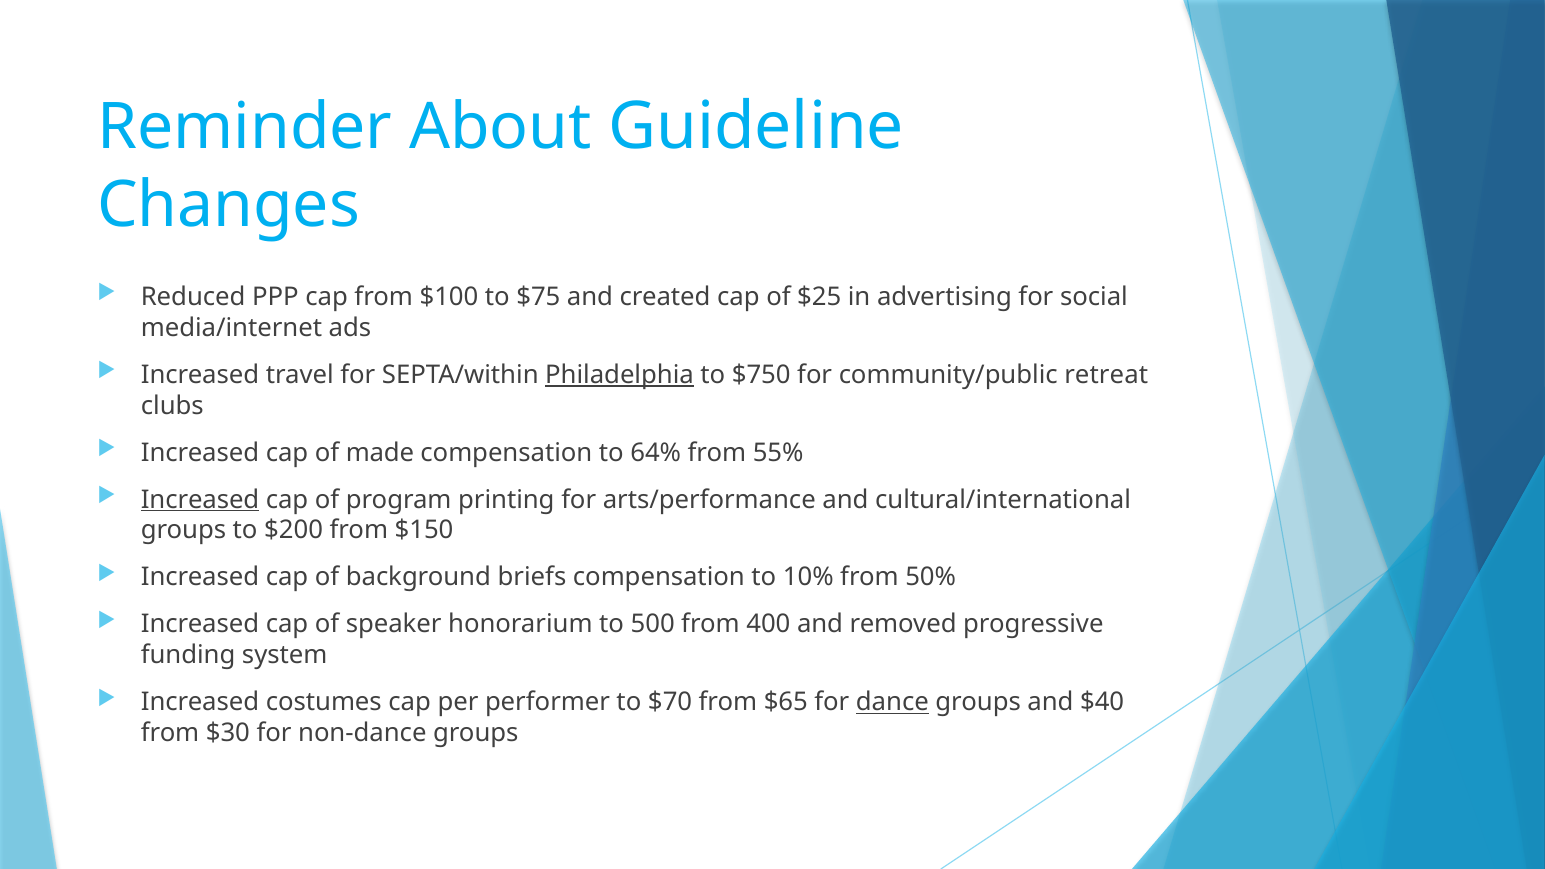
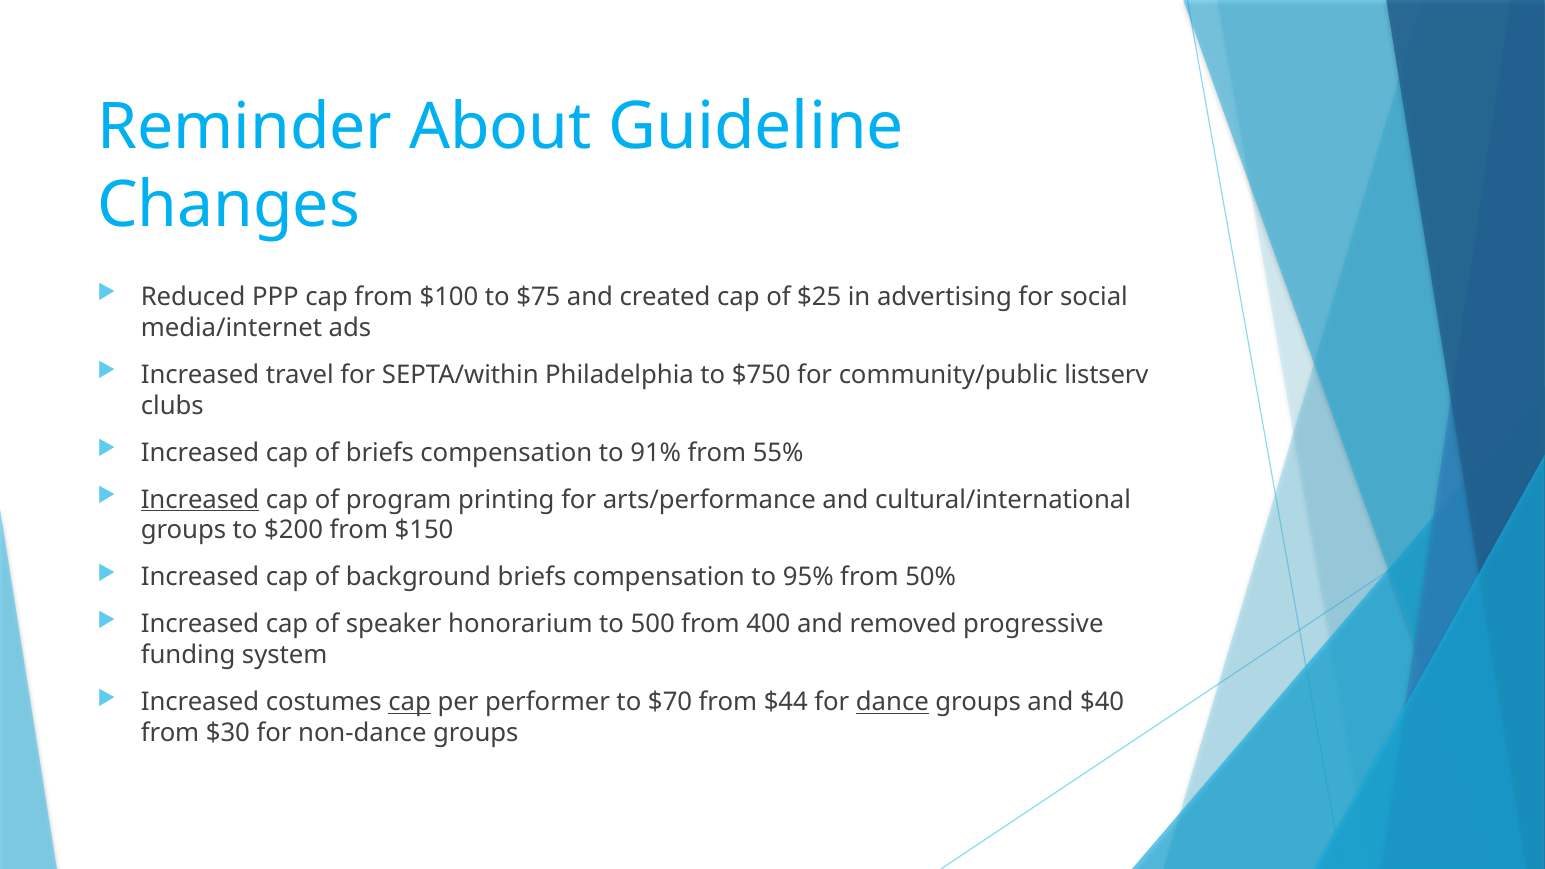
Philadelphia underline: present -> none
retreat: retreat -> listserv
of made: made -> briefs
64%: 64% -> 91%
10%: 10% -> 95%
cap at (410, 702) underline: none -> present
$65: $65 -> $44
